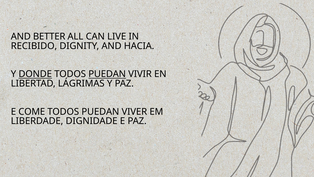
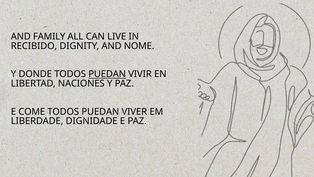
BETTER: BETTER -> FAMILY
HACIA: HACIA -> NOME
DONDE underline: present -> none
LÁGRIMAS: LÁGRIMAS -> NACIONES
